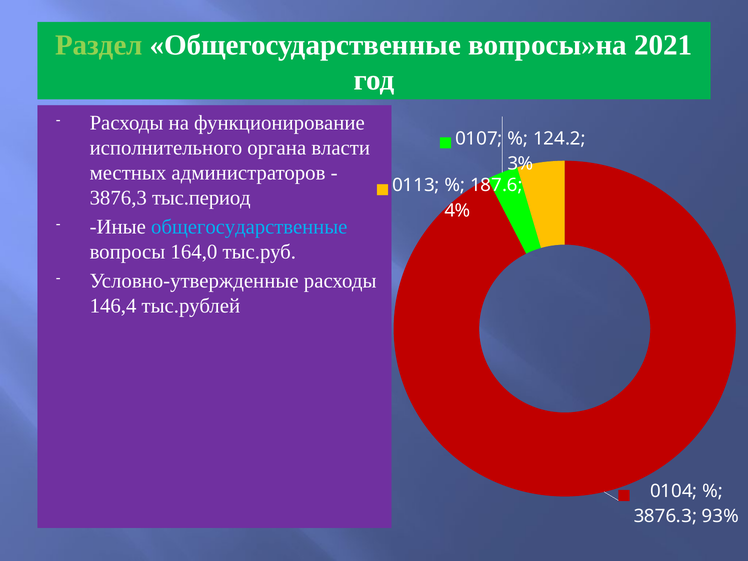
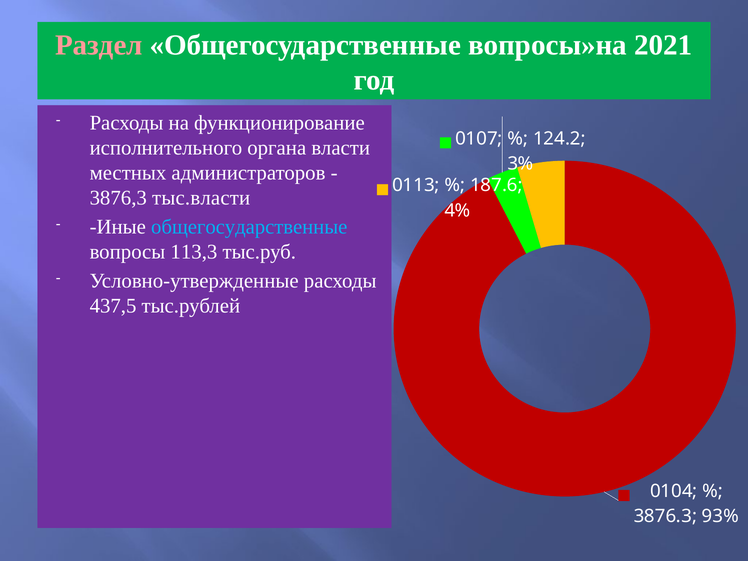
Раздел colour: light green -> pink
тыс.период: тыс.период -> тыс.власти
164,0: 164,0 -> 113,3
146,4: 146,4 -> 437,5
